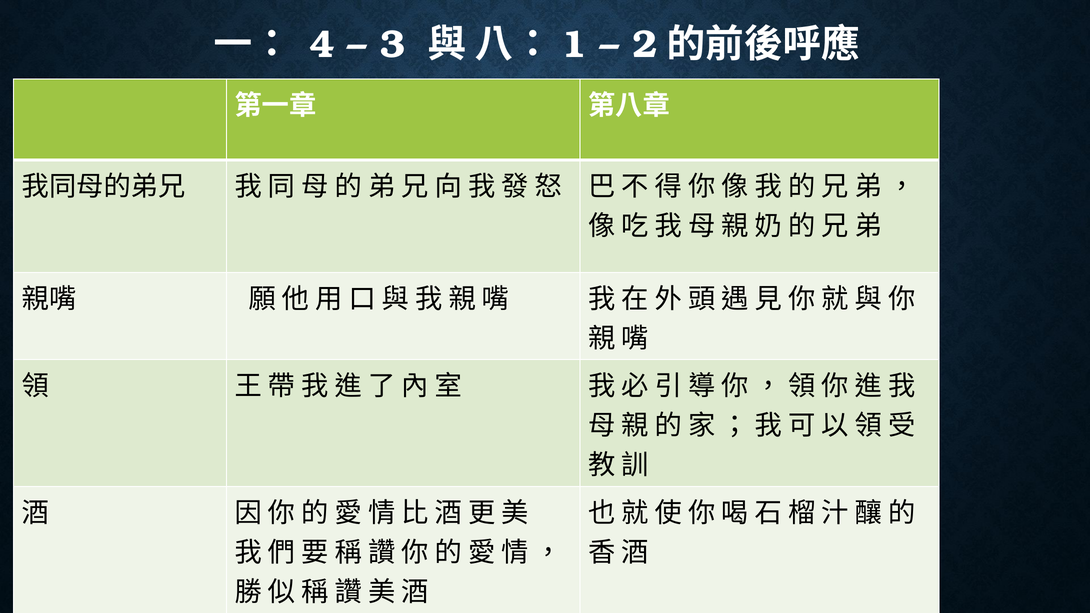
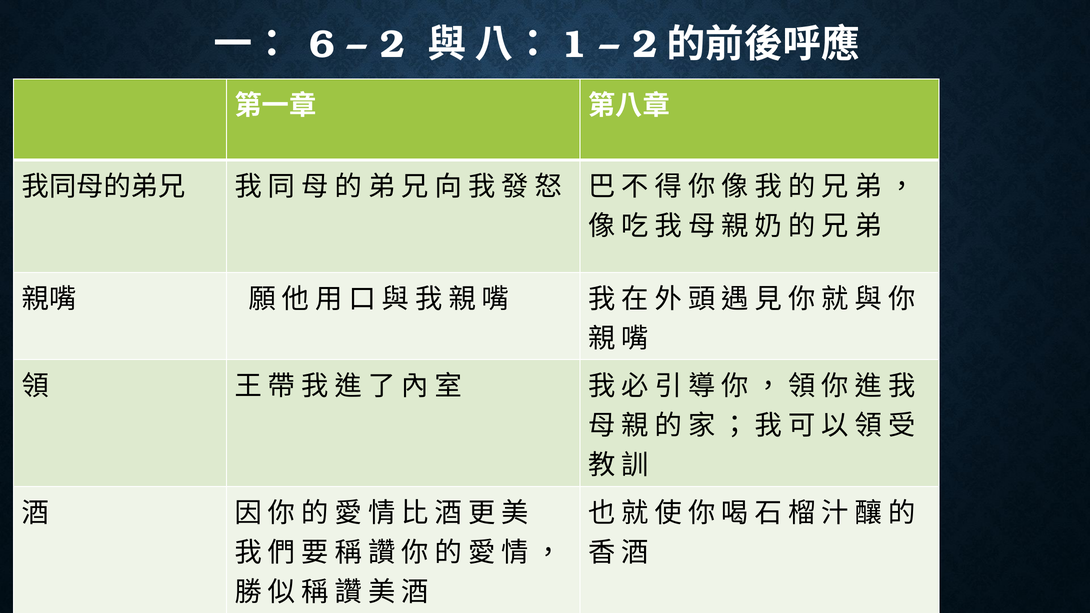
4: 4 -> 6
3: 3 -> 2
